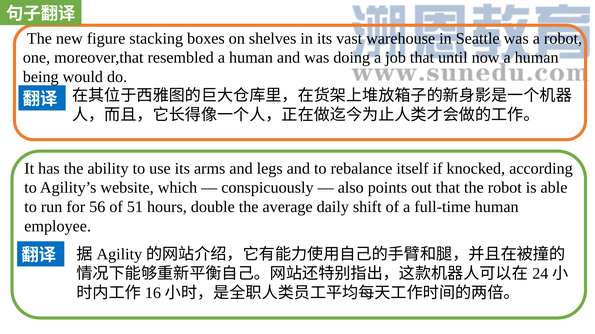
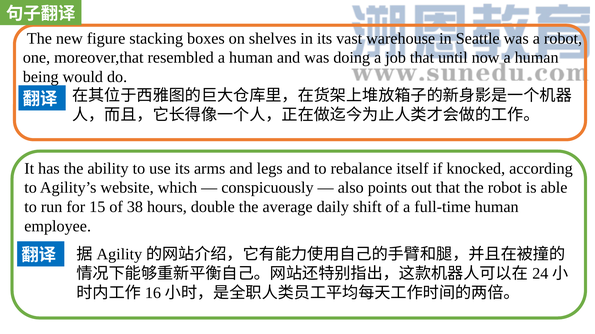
56: 56 -> 15
51: 51 -> 38
